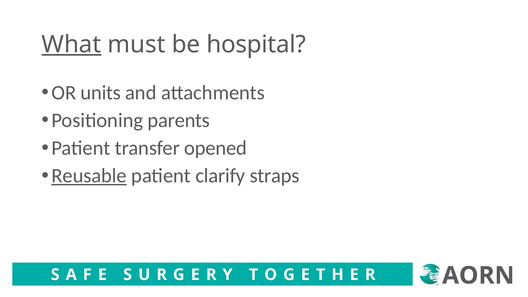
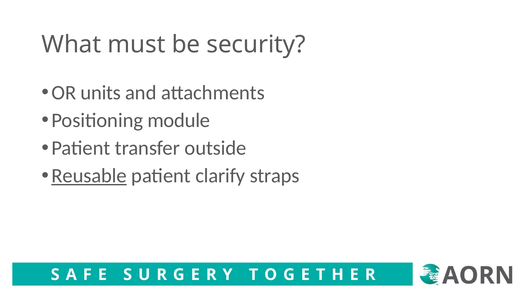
What underline: present -> none
hospital: hospital -> security
parents: parents -> module
opened: opened -> outside
